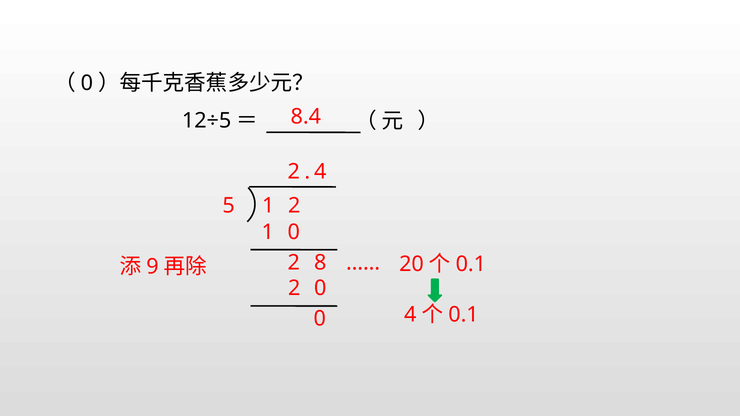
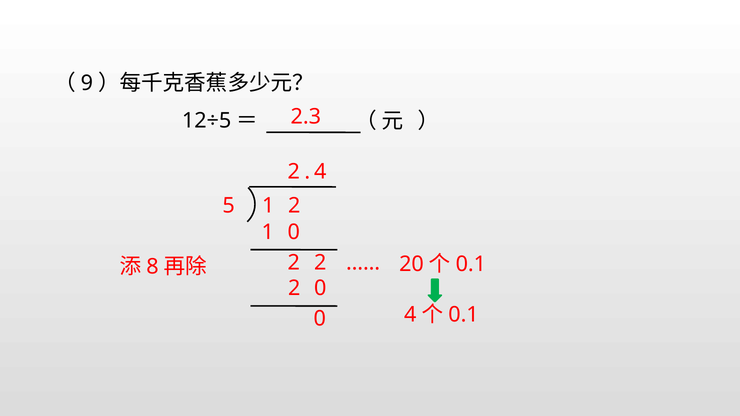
0 at (87, 83): 0 -> 9
8.4: 8.4 -> 2.3
2 8: 8 -> 2
9: 9 -> 8
